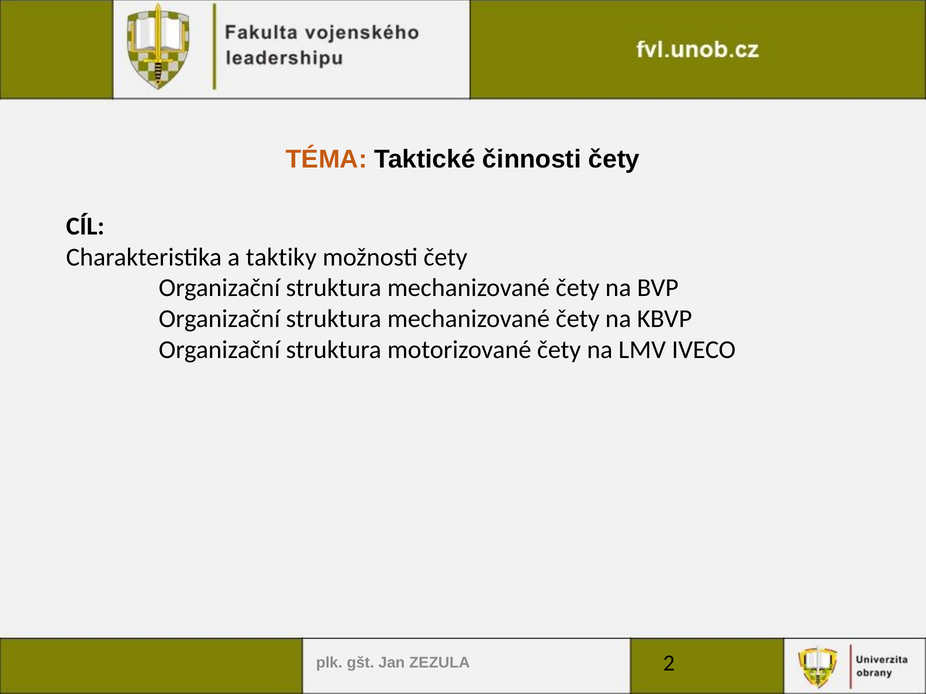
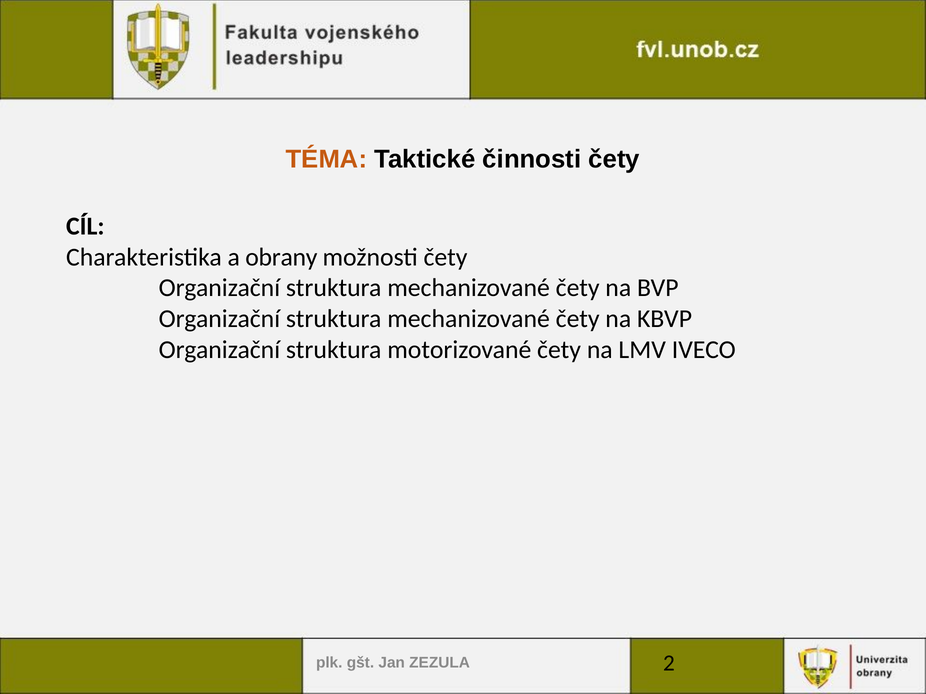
taktiky: taktiky -> obrany
